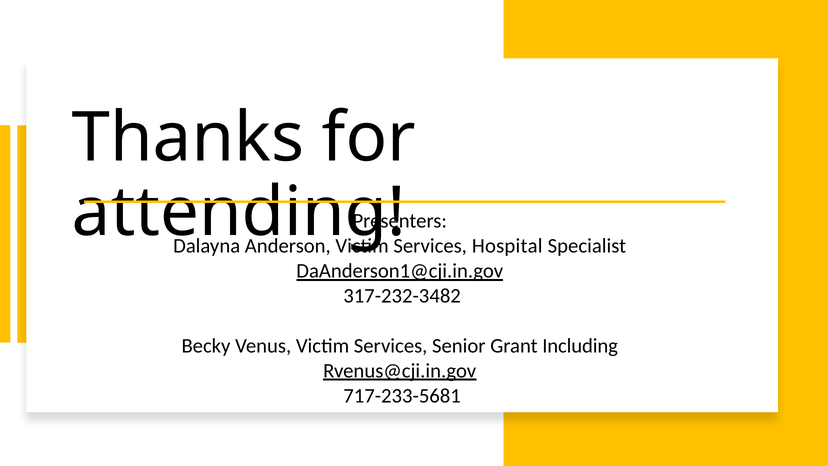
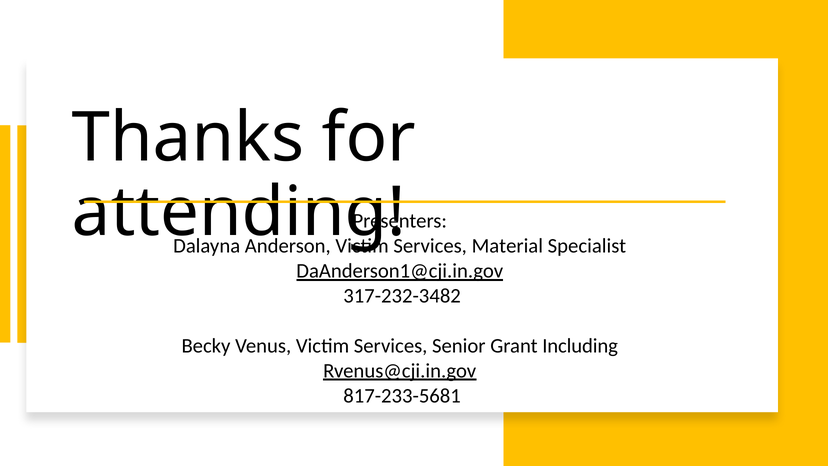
Hospital: Hospital -> Material
717-233-5681: 717-233-5681 -> 817-233-5681
